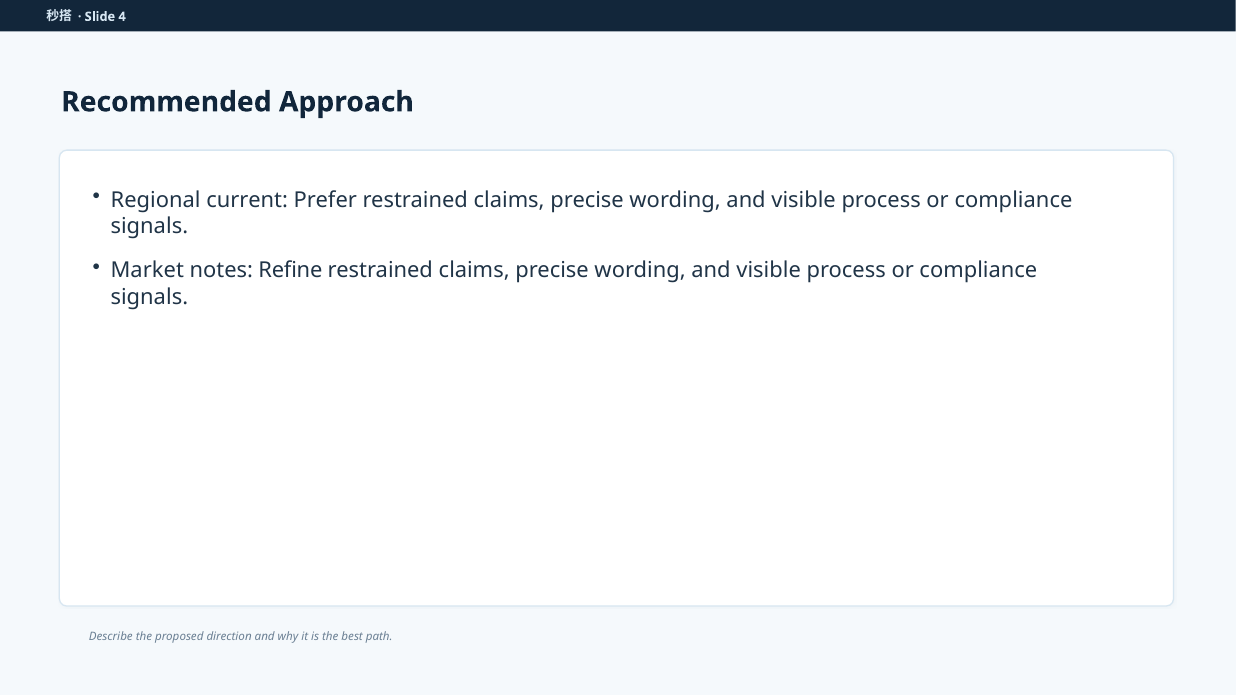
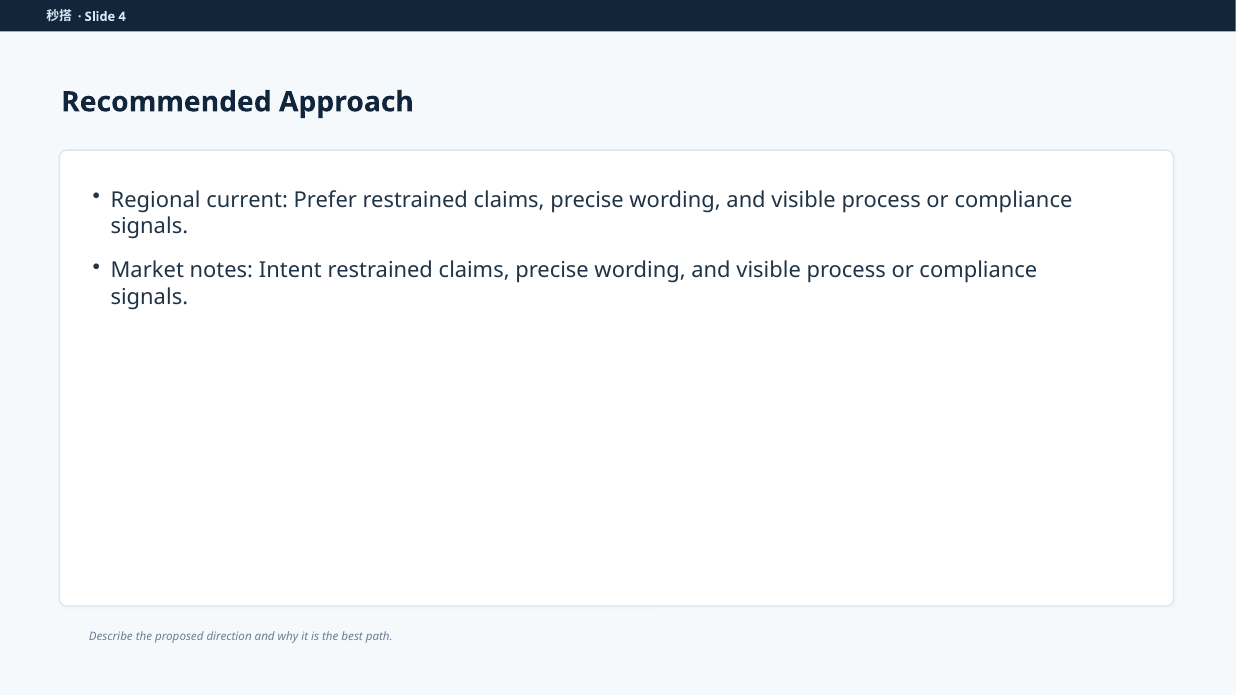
Refine: Refine -> Intent
